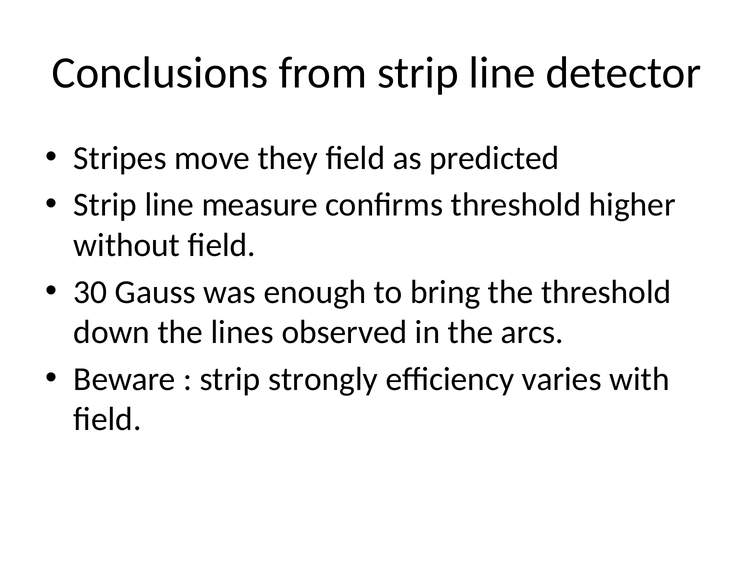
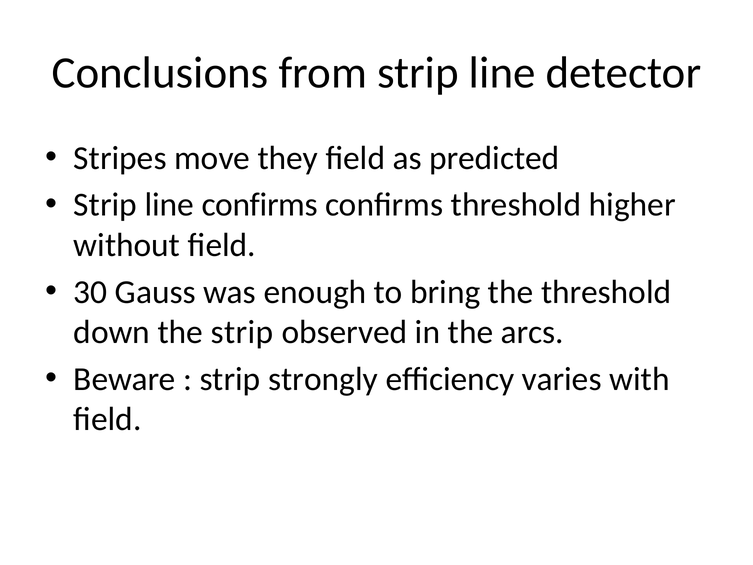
line measure: measure -> confirms
the lines: lines -> strip
